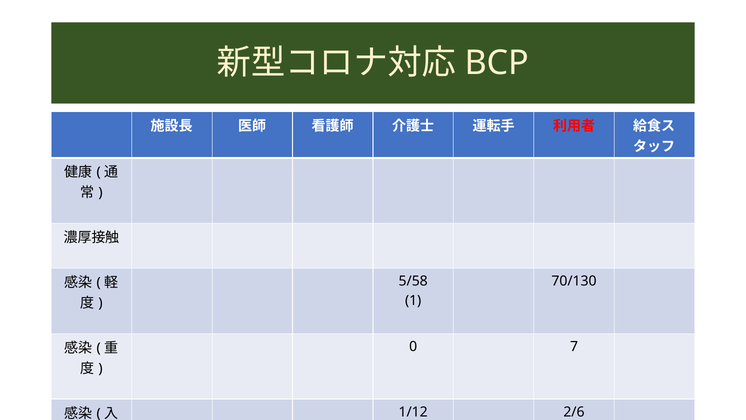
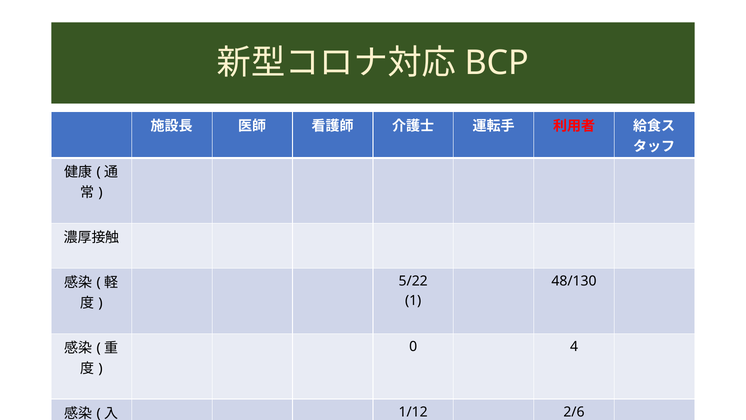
5/58: 5/58 -> 5/22
70/130: 70/130 -> 48/130
7: 7 -> 4
